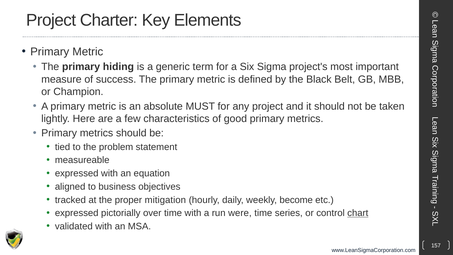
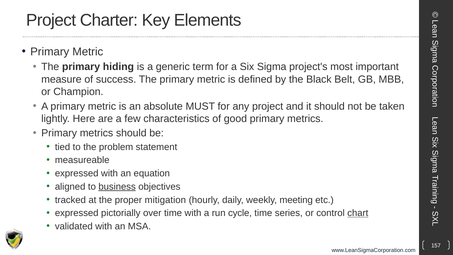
business underline: none -> present
become: become -> meeting
were: were -> cycle
